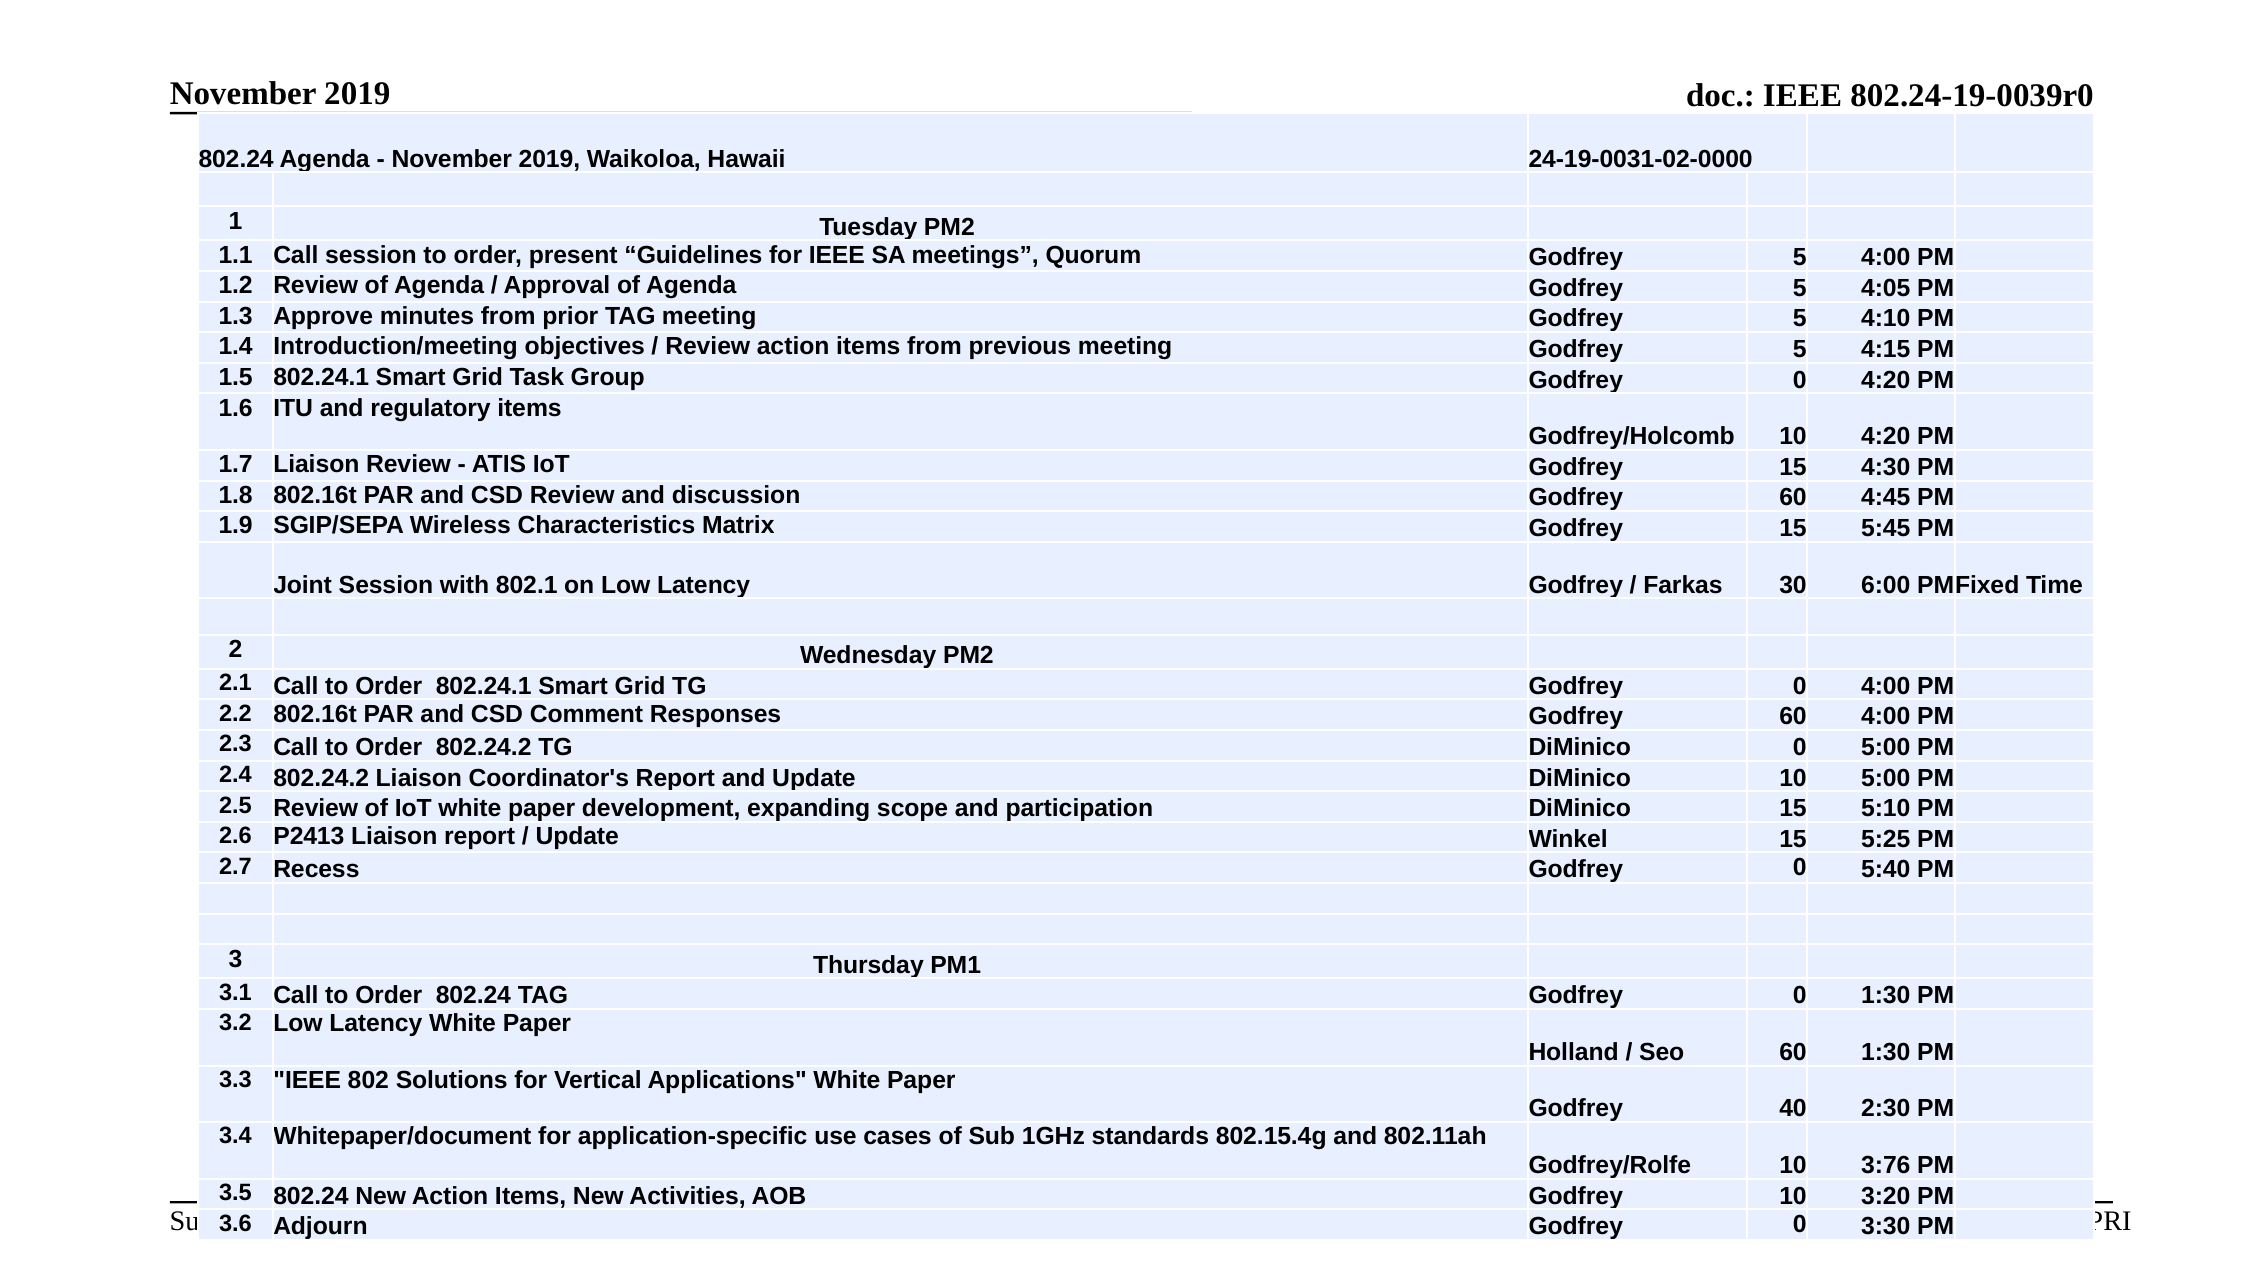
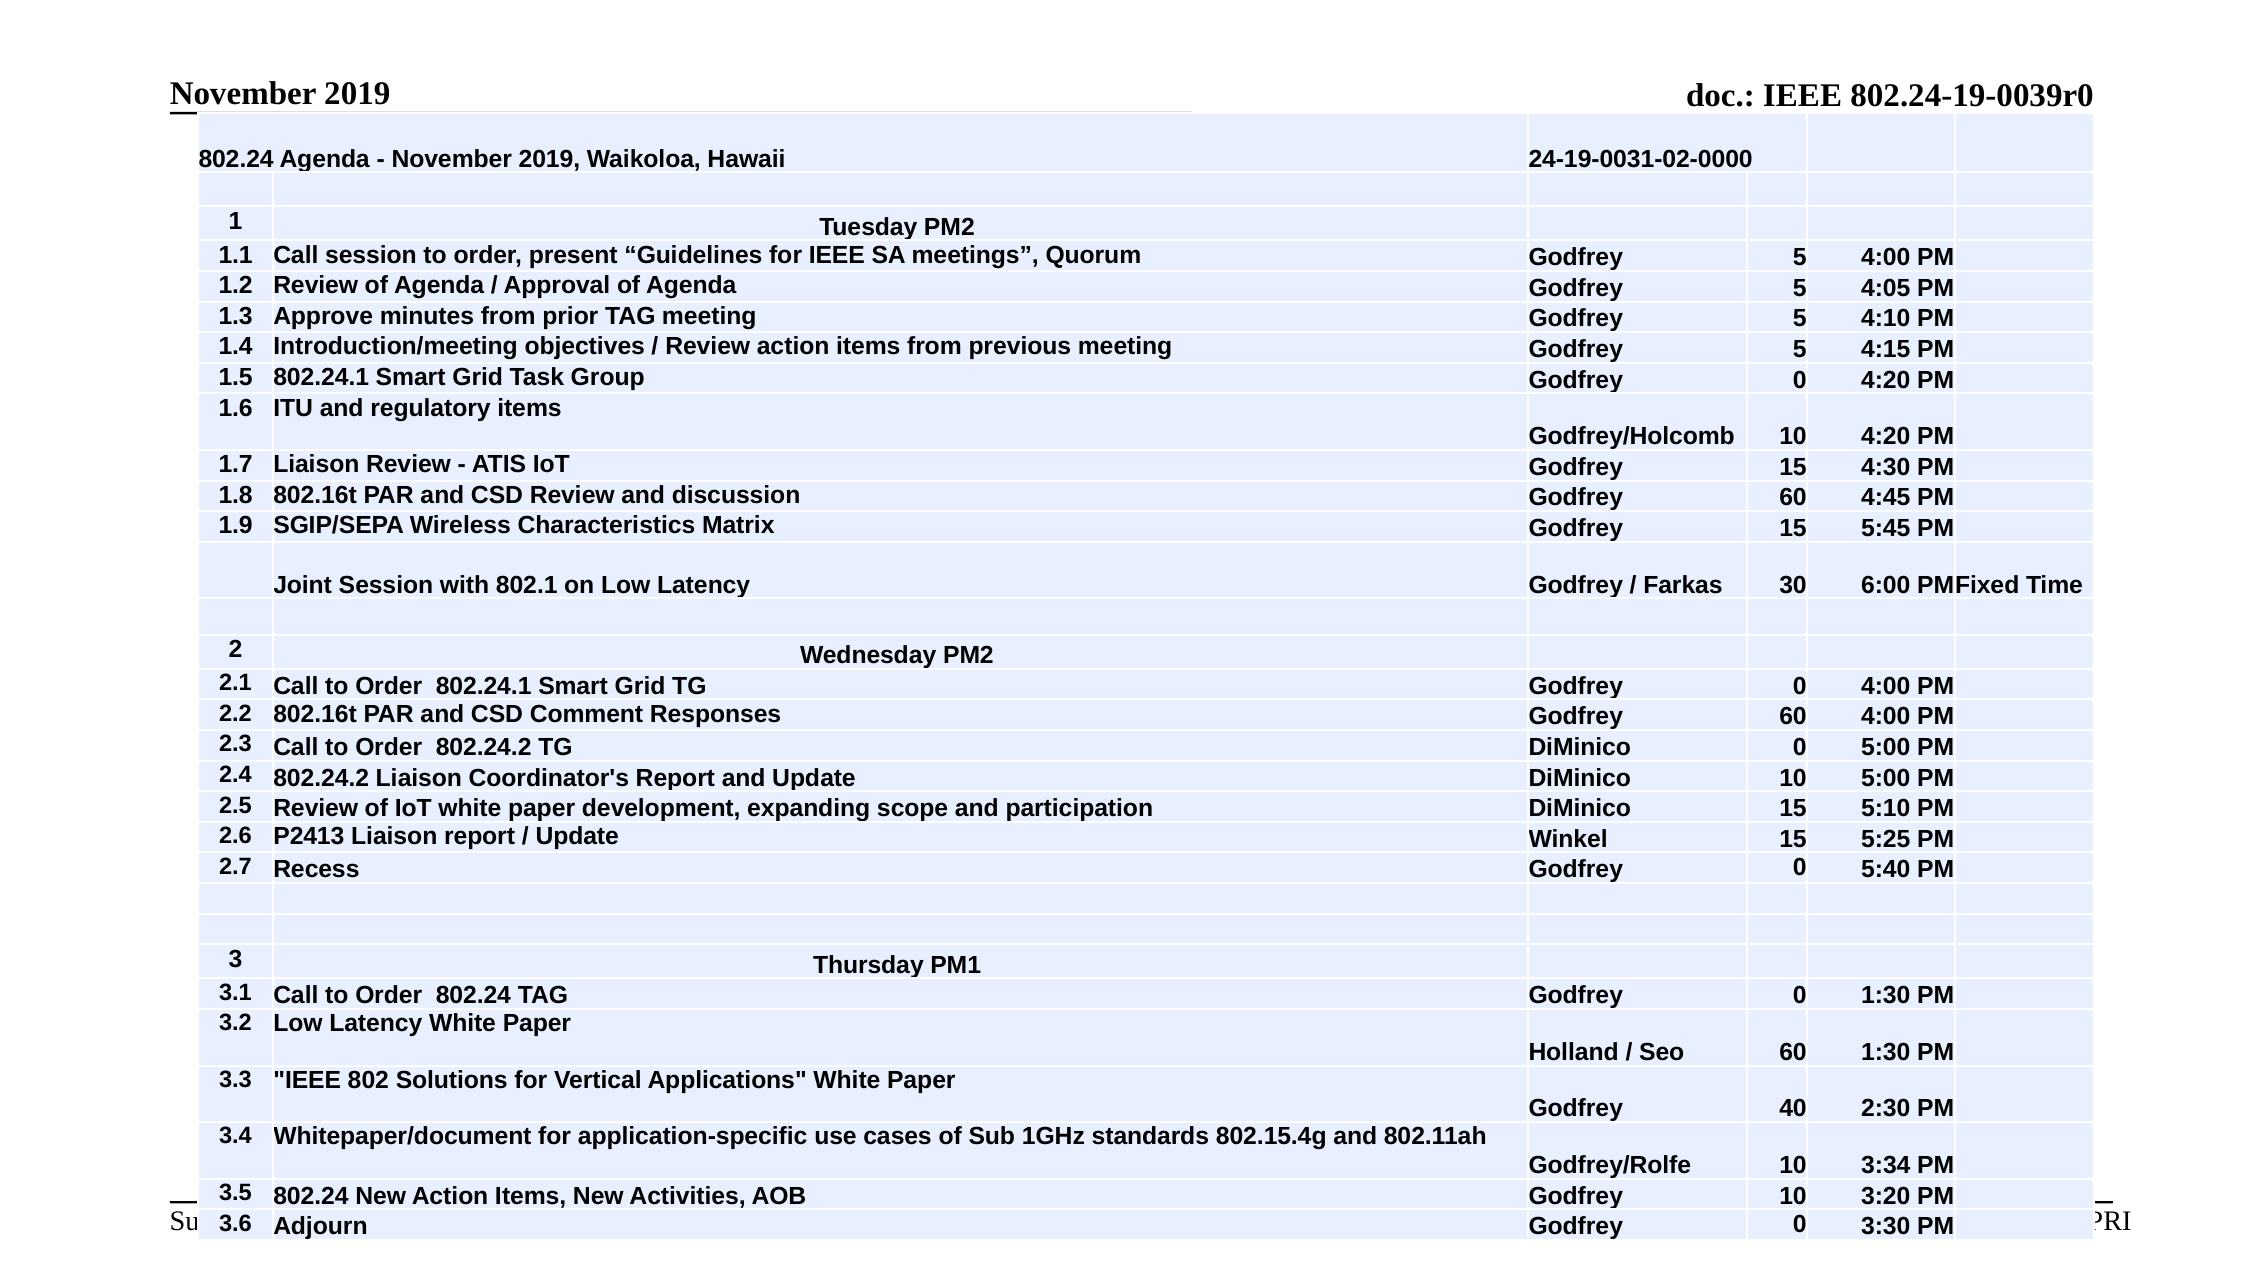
3:76: 3:76 -> 3:34
